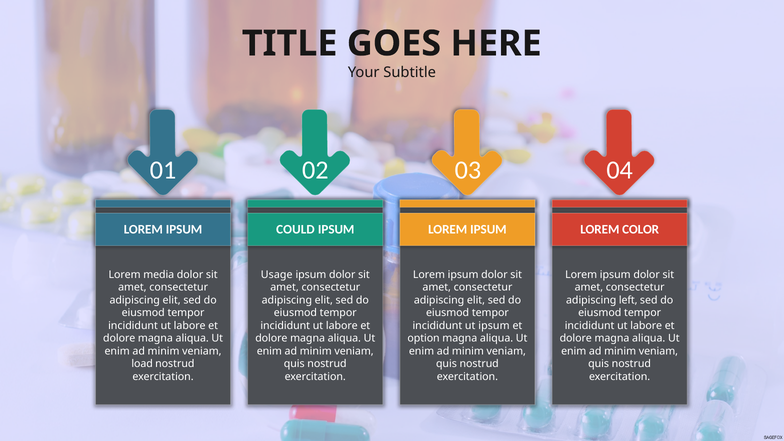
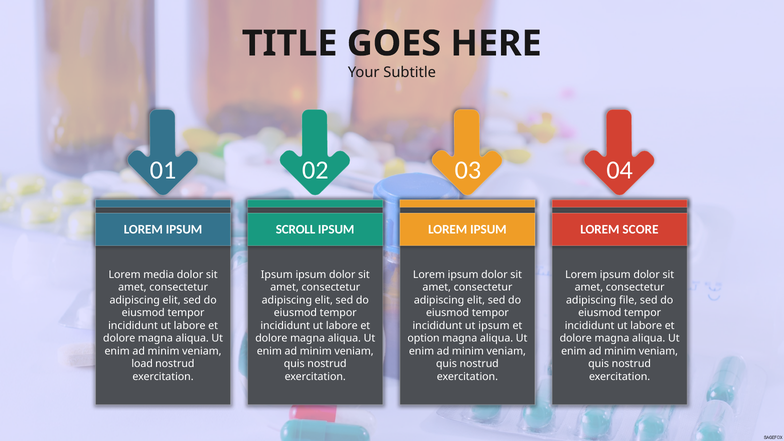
COULD: COULD -> SCROLL
COLOR: COLOR -> SCORE
Usage at (277, 275): Usage -> Ipsum
left: left -> file
